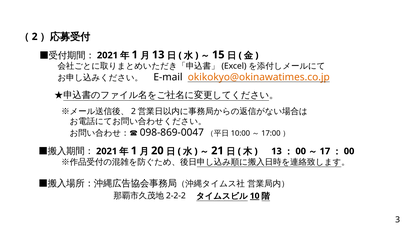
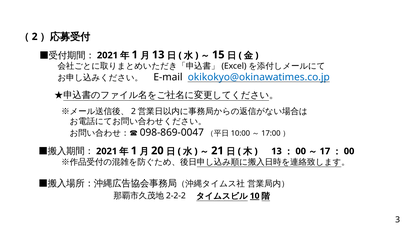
okikokyo@okinawatimes.co.jp colour: orange -> blue
